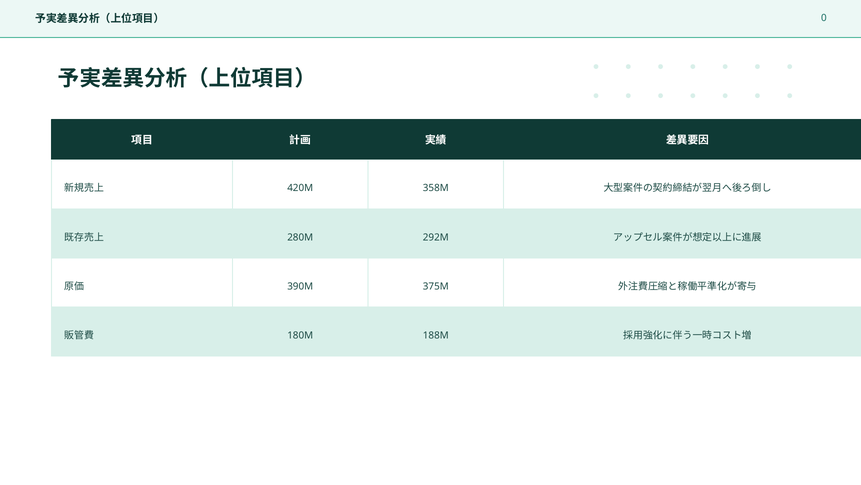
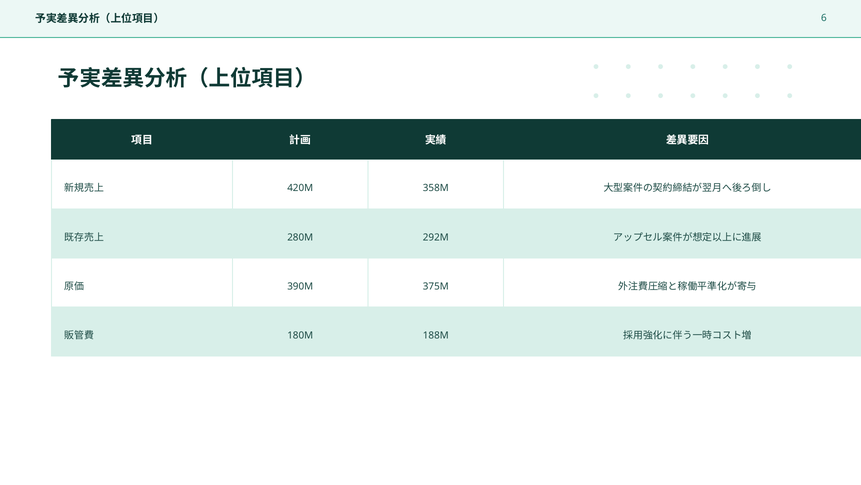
0: 0 -> 6
